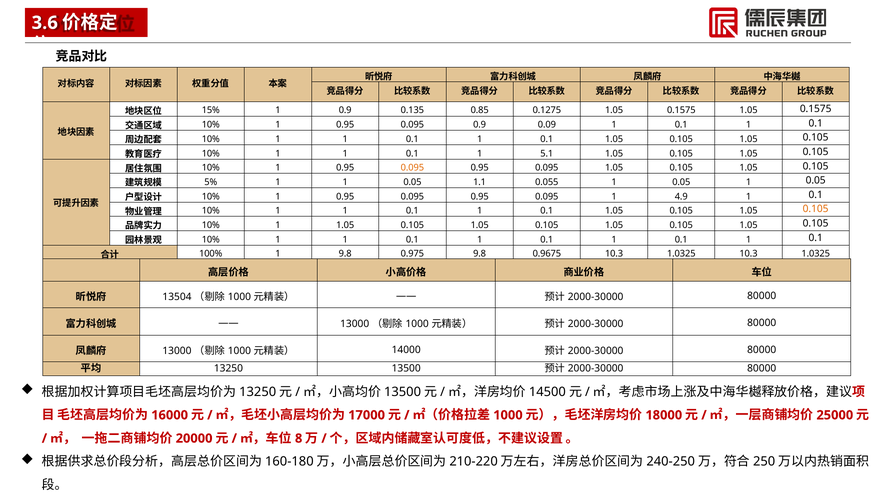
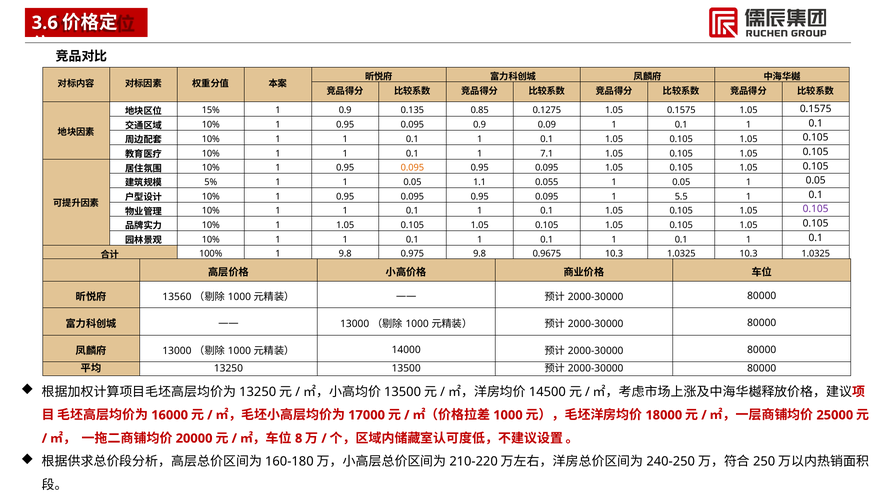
5.1: 5.1 -> 7.1
4.9: 4.9 -> 5.5
0.105 at (816, 209) colour: orange -> purple
13504: 13504 -> 13560
